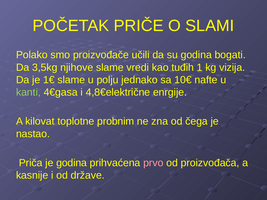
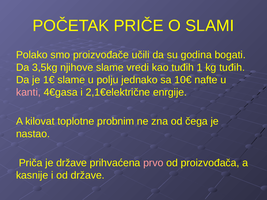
kg vizija: vizija -> tuđih
kanti colour: light green -> pink
4,8€električne: 4,8€električne -> 2,1€električne
je godina: godina -> države
